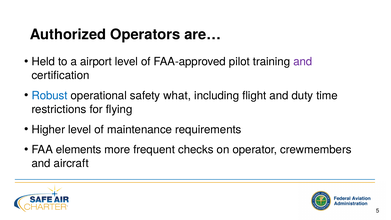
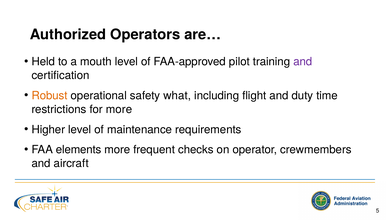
airport: airport -> mouth
Robust colour: blue -> orange
for flying: flying -> more
